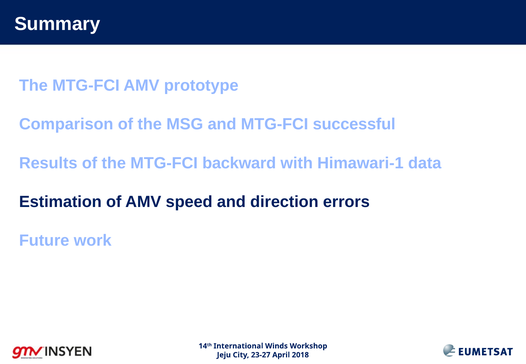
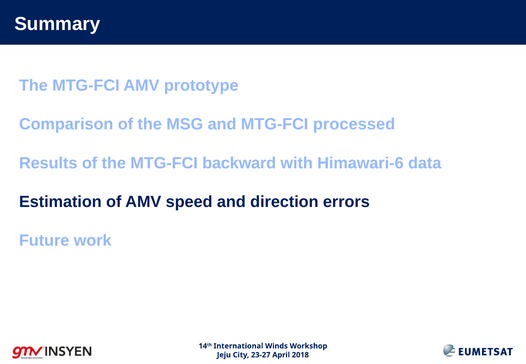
successful: successful -> processed
Himawari-1: Himawari-1 -> Himawari-6
